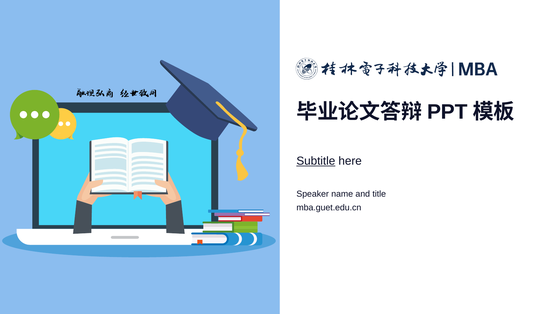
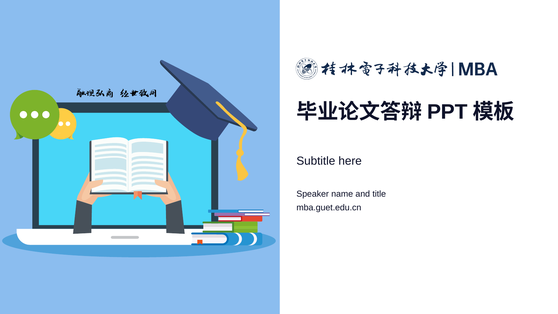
Subtitle underline: present -> none
